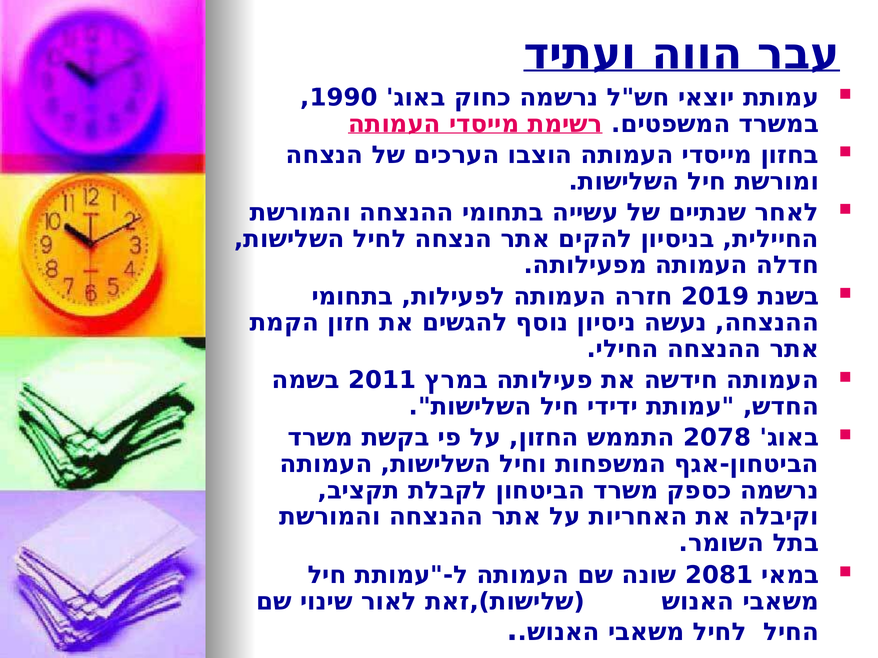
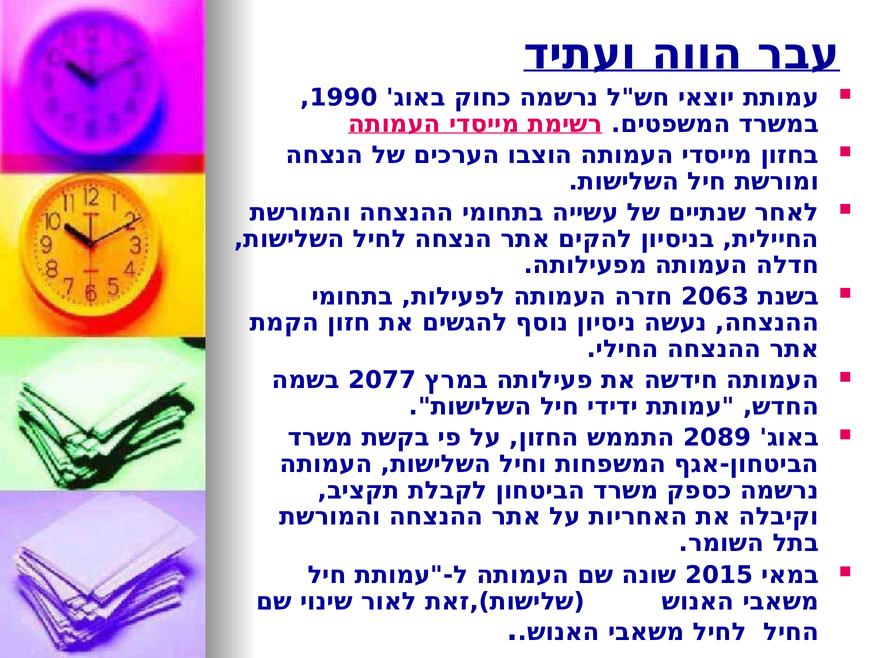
2019: 2019 -> 2063
2011: 2011 -> 2077
2078: 2078 -> 2089
2081: 2081 -> 2015
